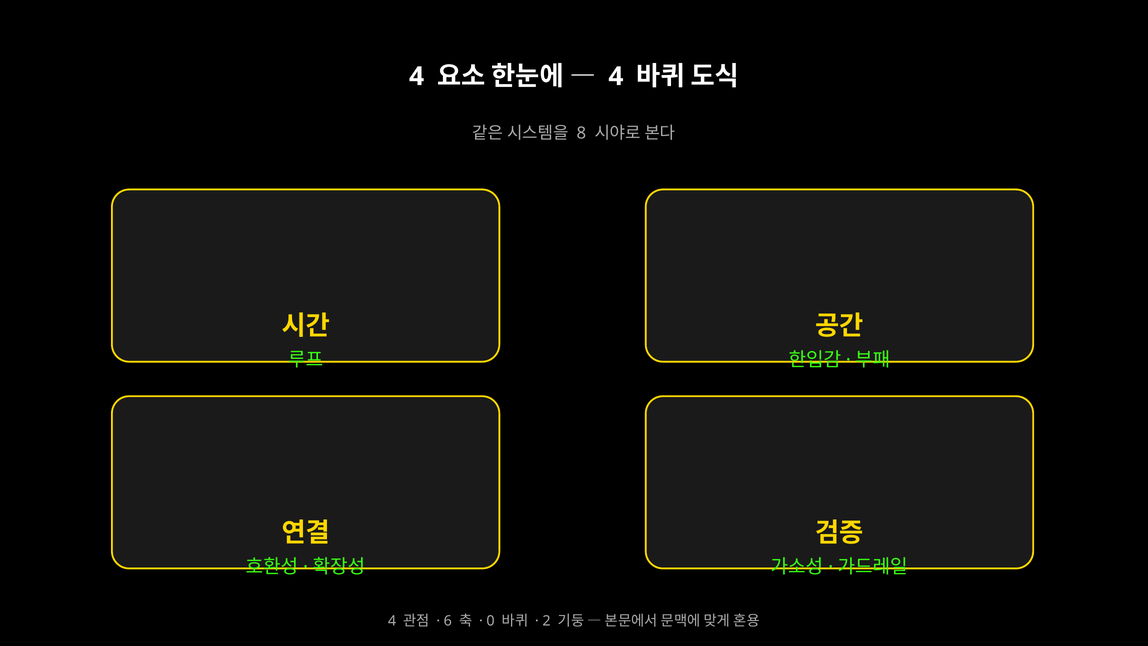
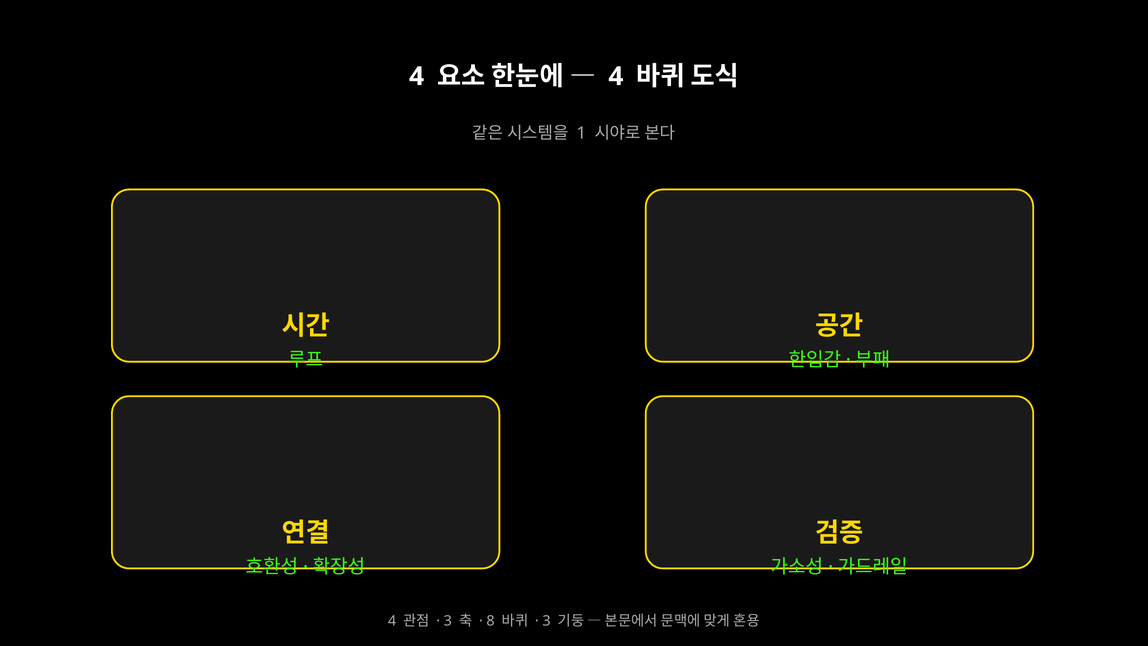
8: 8 -> 1
6 at (448, 621): 6 -> 3
0: 0 -> 8
2 at (547, 621): 2 -> 3
